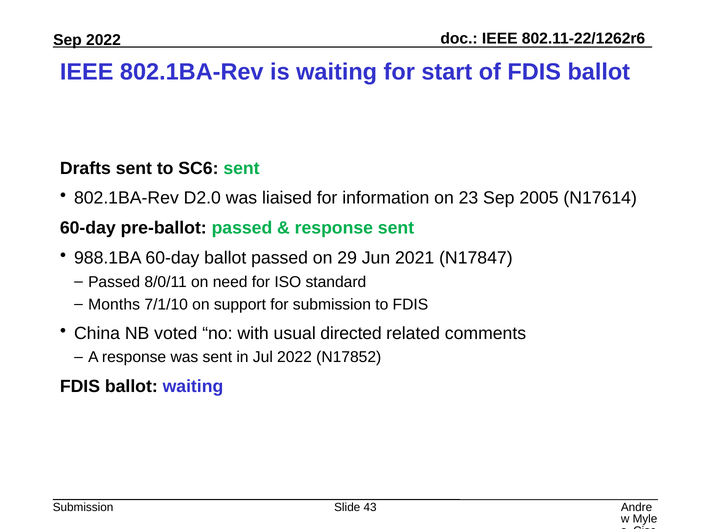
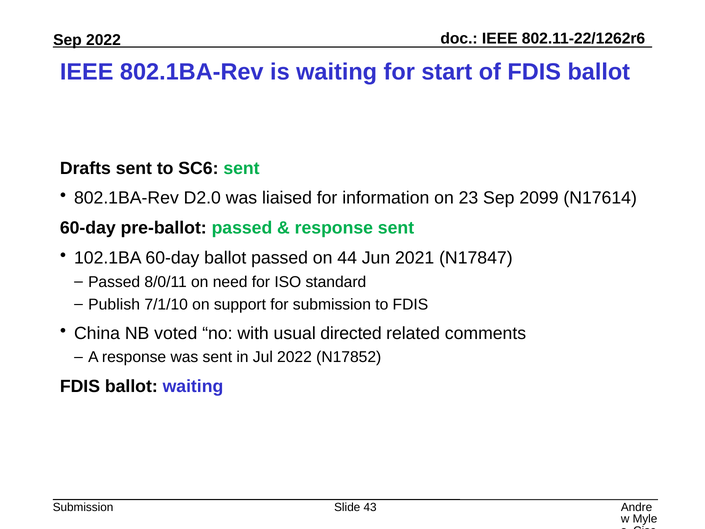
2005: 2005 -> 2099
988.1BA: 988.1BA -> 102.1BA
29: 29 -> 44
Months: Months -> Publish
